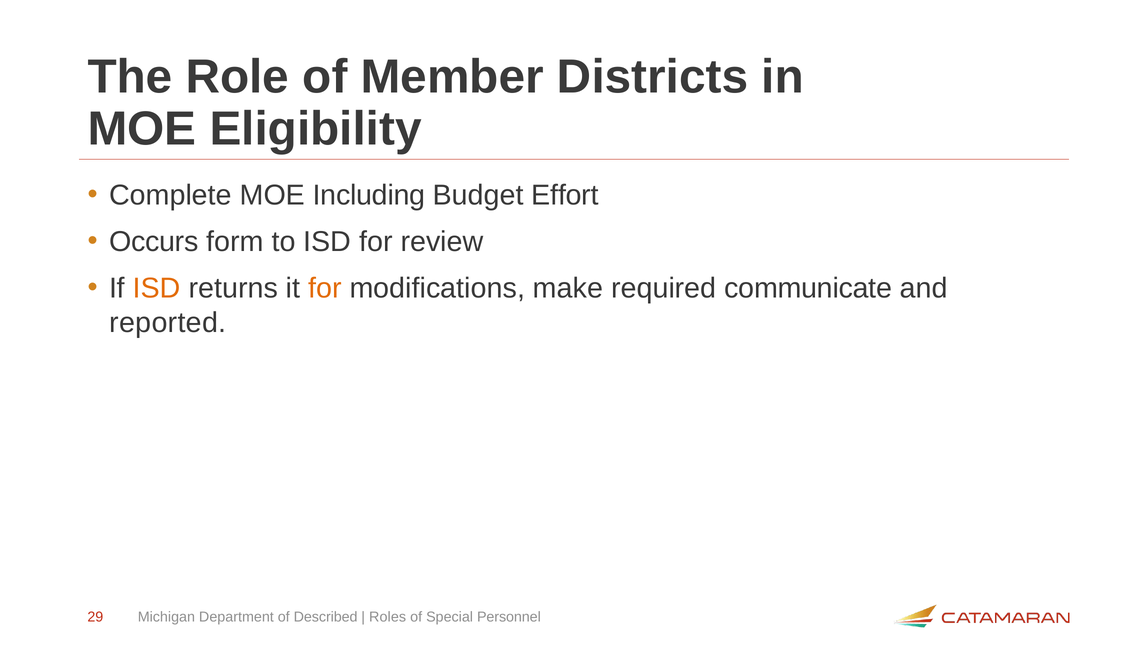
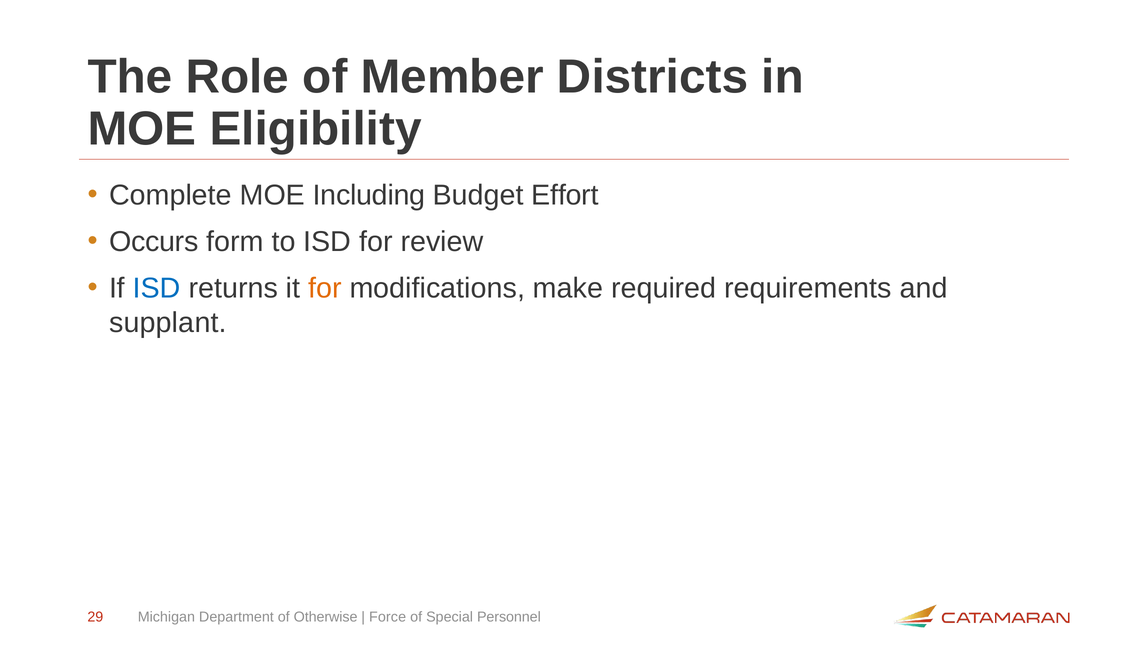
ISD at (157, 288) colour: orange -> blue
communicate: communicate -> requirements
reported: reported -> supplant
Described: Described -> Otherwise
Roles: Roles -> Force
